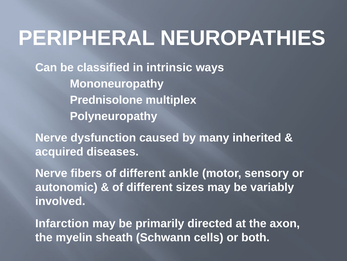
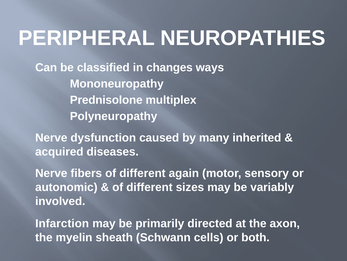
intrinsic: intrinsic -> changes
ankle: ankle -> again
